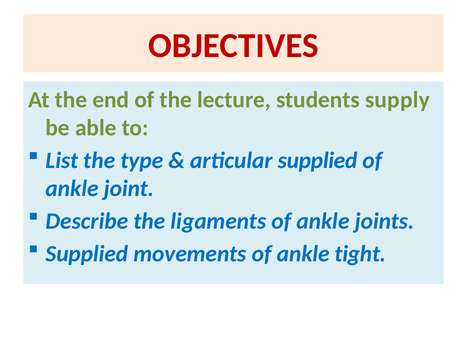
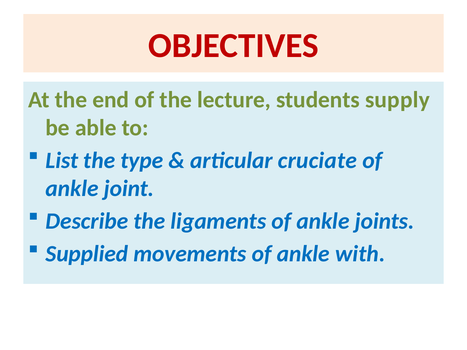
articular supplied: supplied -> cruciate
tight: tight -> with
